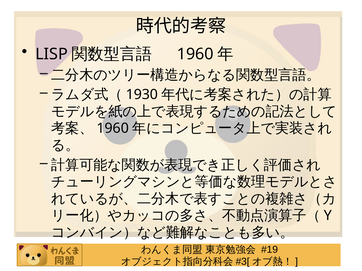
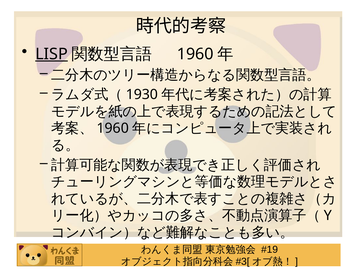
LISP underline: none -> present
